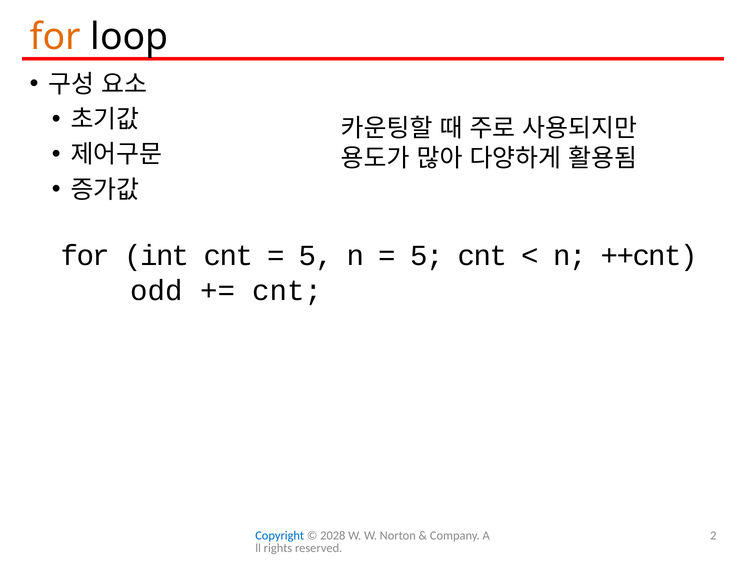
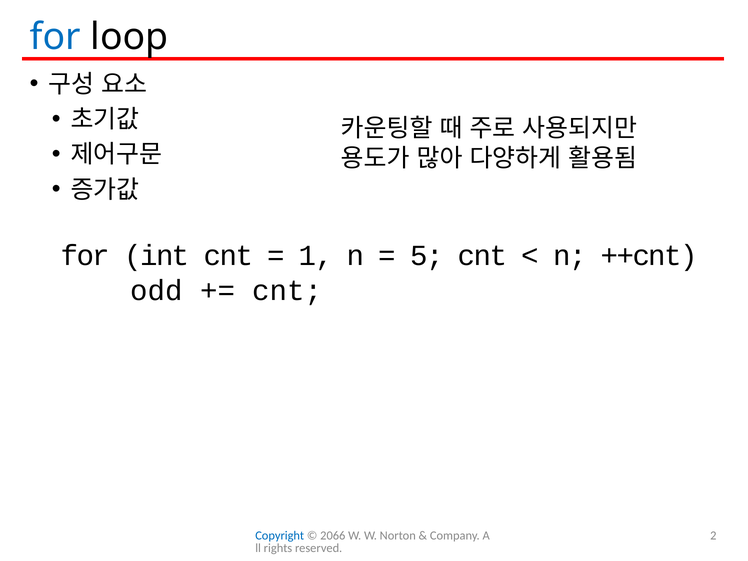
for at (55, 37) colour: orange -> blue
5 at (316, 256): 5 -> 1
2028: 2028 -> 2066
